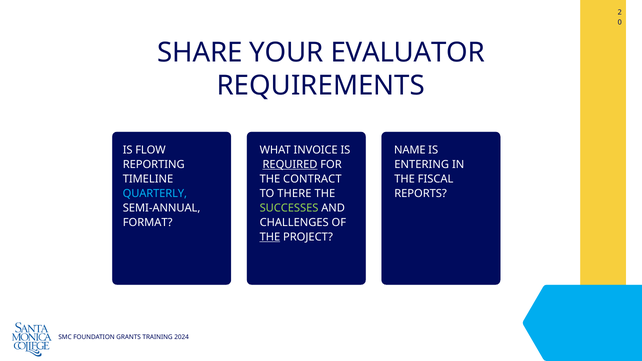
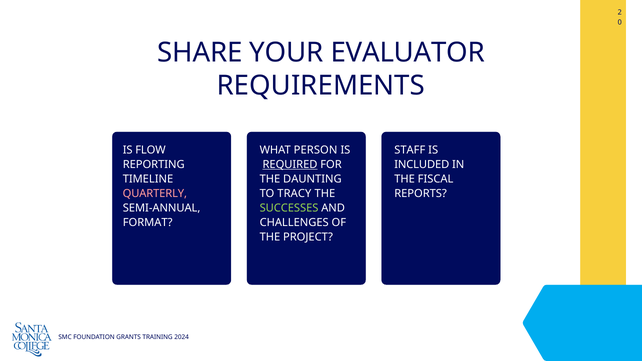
INVOICE: INVOICE -> PERSON
NAME: NAME -> STAFF
ENTERING: ENTERING -> INCLUDED
CONTRACT: CONTRACT -> DAUNTING
QUARTERLY colour: light blue -> pink
THERE: THERE -> TRACY
THE at (270, 237) underline: present -> none
